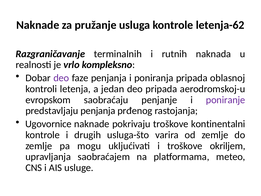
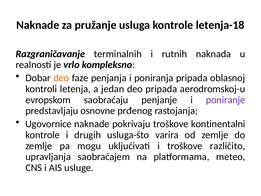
letenja-62: letenja-62 -> letenja-18
deo at (61, 78) colour: purple -> orange
predstavljaju penjanja: penjanja -> osnovne
okriljem: okriljem -> različito
